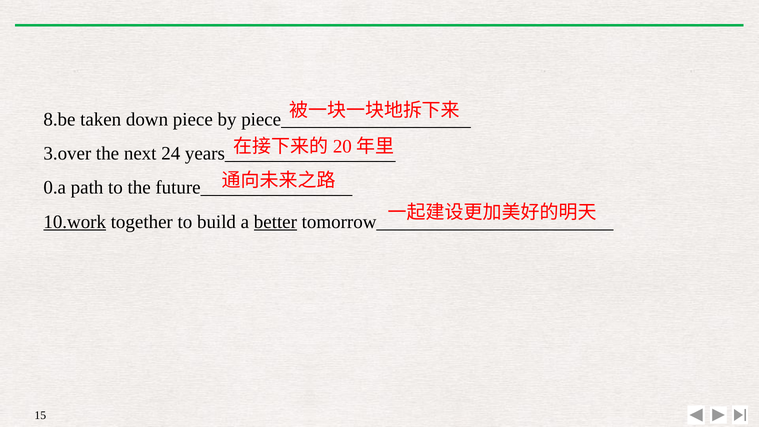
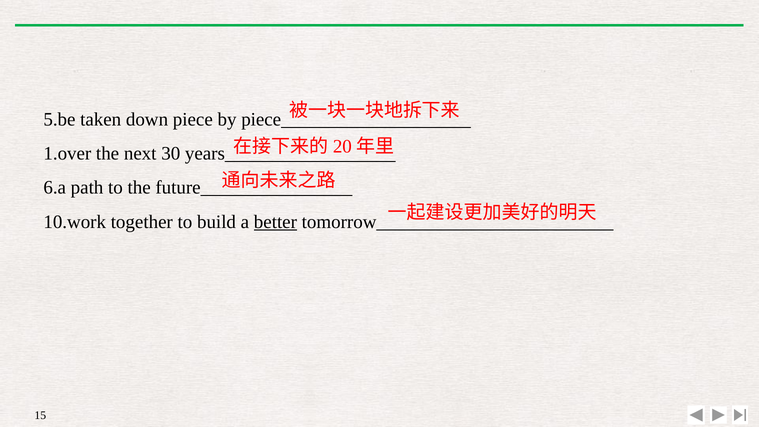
8.be: 8.be -> 5.be
3.over: 3.over -> 1.over
24: 24 -> 30
0.a: 0.a -> 6.a
10.work underline: present -> none
